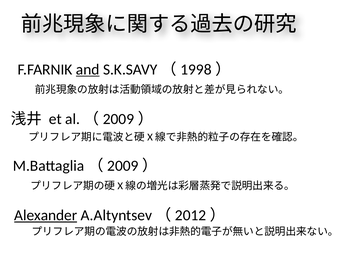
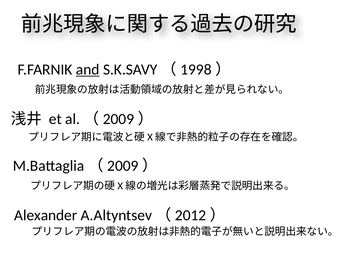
Alexander underline: present -> none
